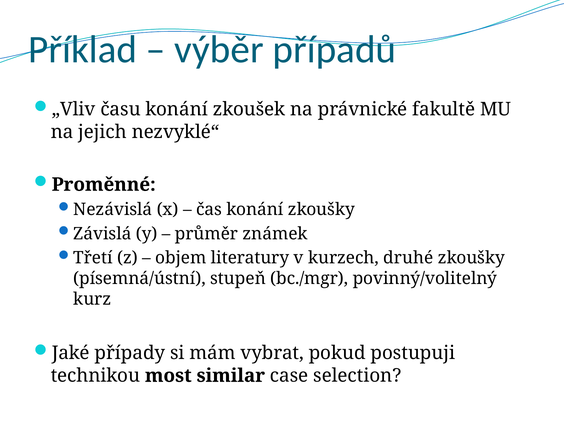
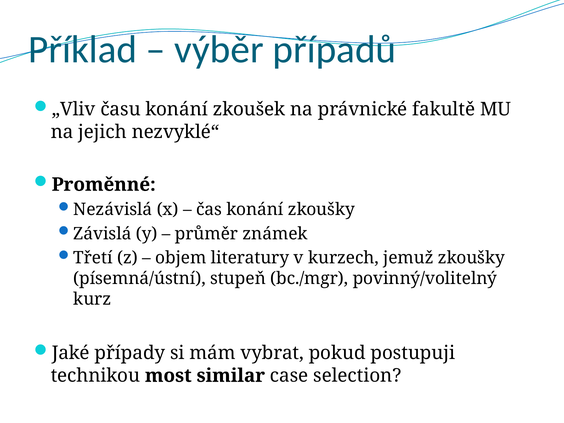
druhé: druhé -> jemuž
